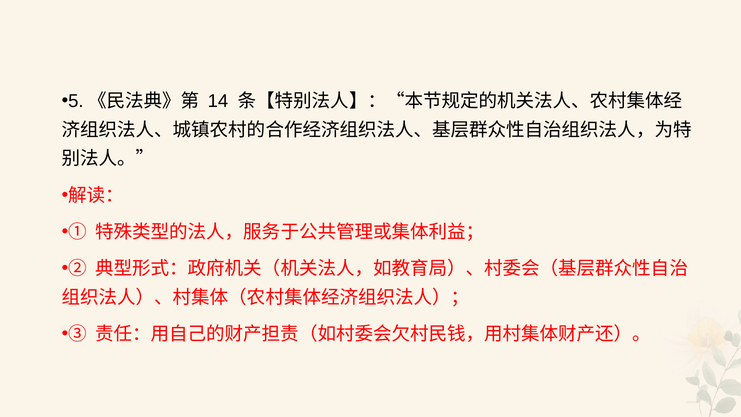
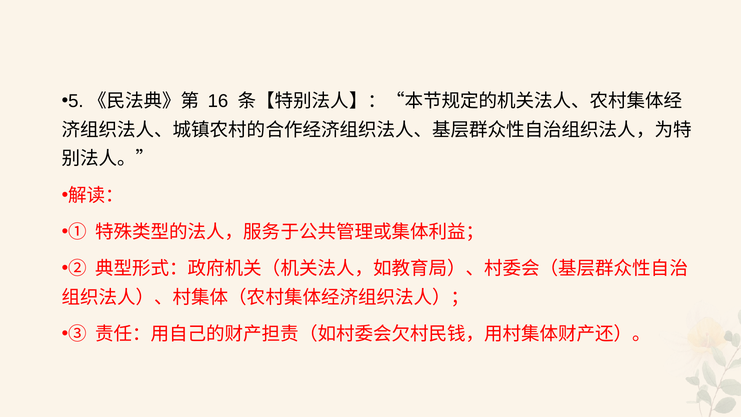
14: 14 -> 16
